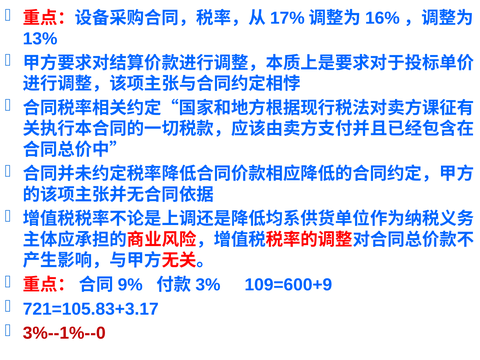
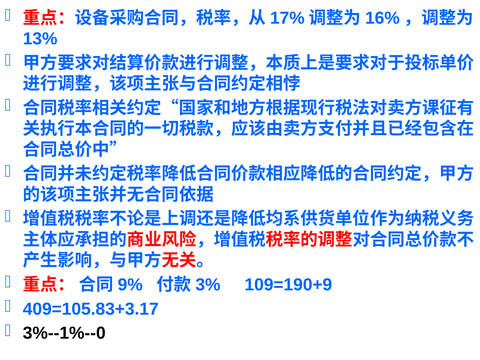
109=600+9: 109=600+9 -> 109=190+9
721=105.83+3.17: 721=105.83+3.17 -> 409=105.83+3.17
3%--1%--0 colour: red -> black
